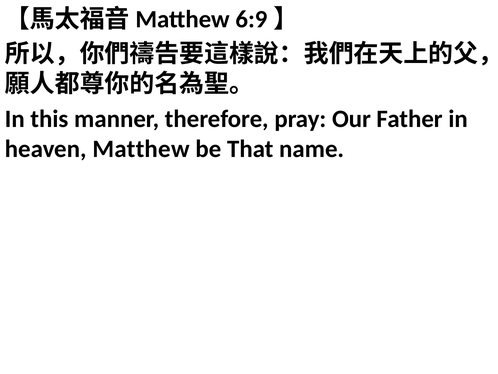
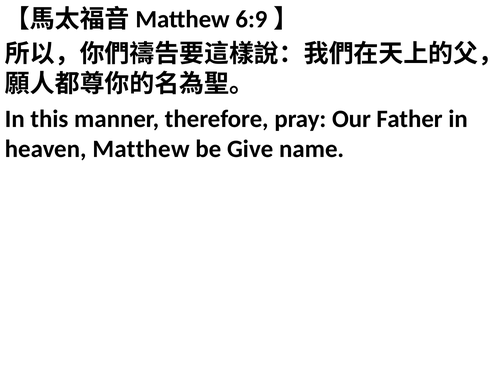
That: That -> Give
